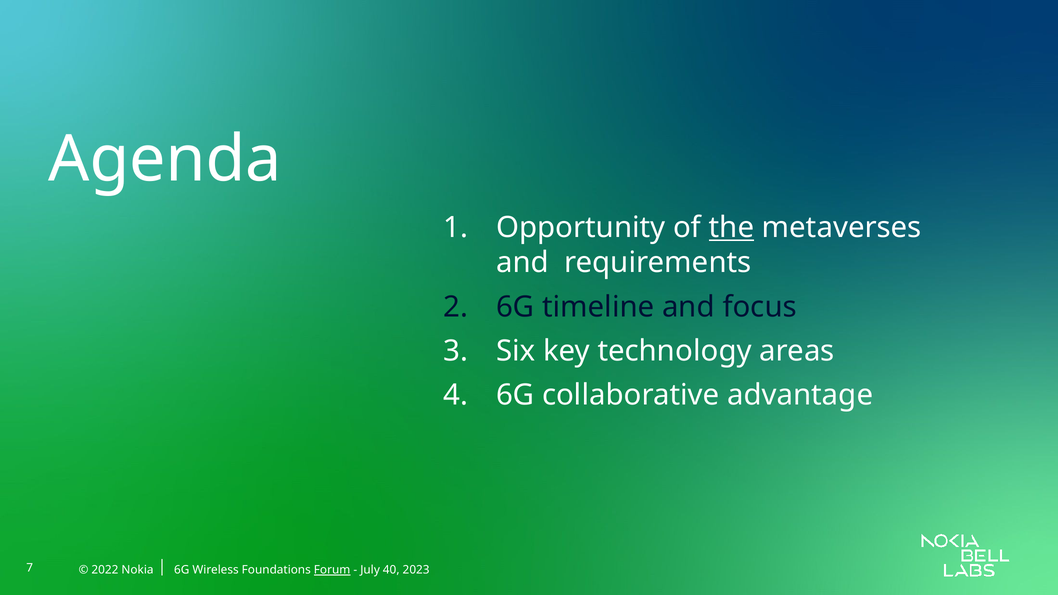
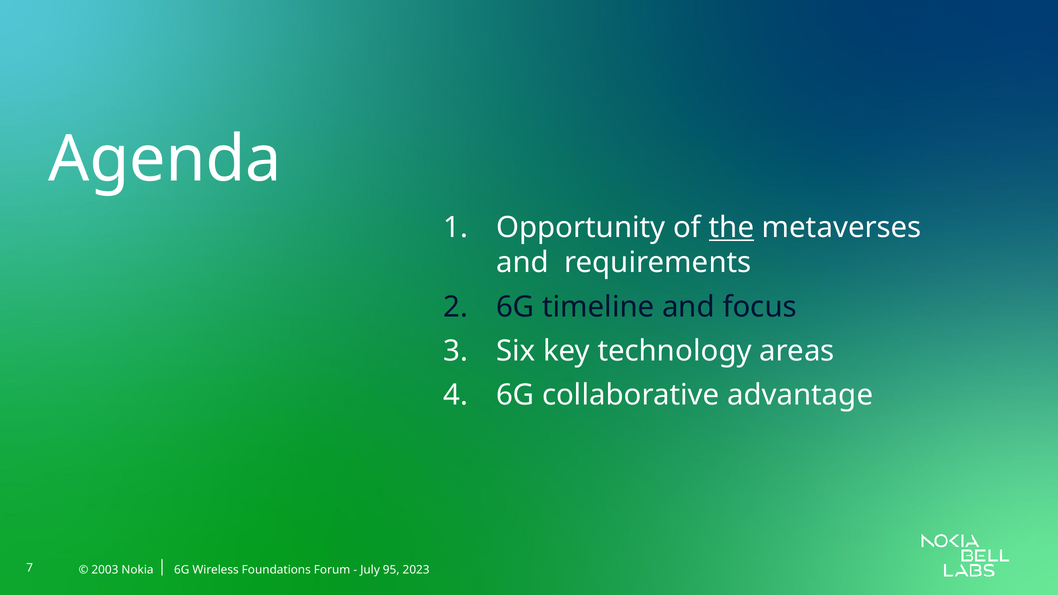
2022: 2022 -> 2003
Forum underline: present -> none
40: 40 -> 95
